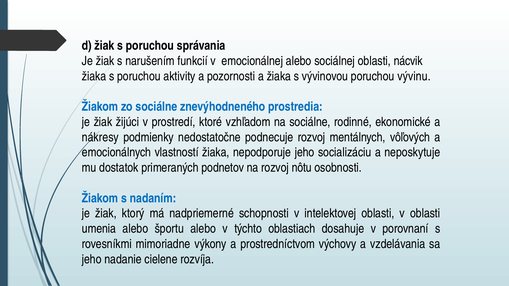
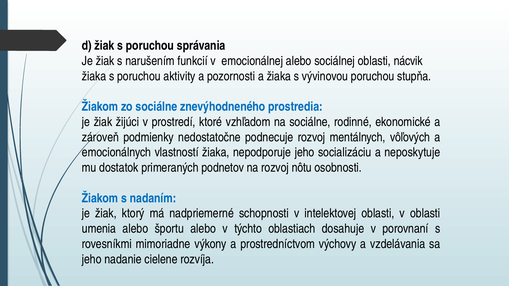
vývinu: vývinu -> stupňa
nákresy: nákresy -> zároveň
